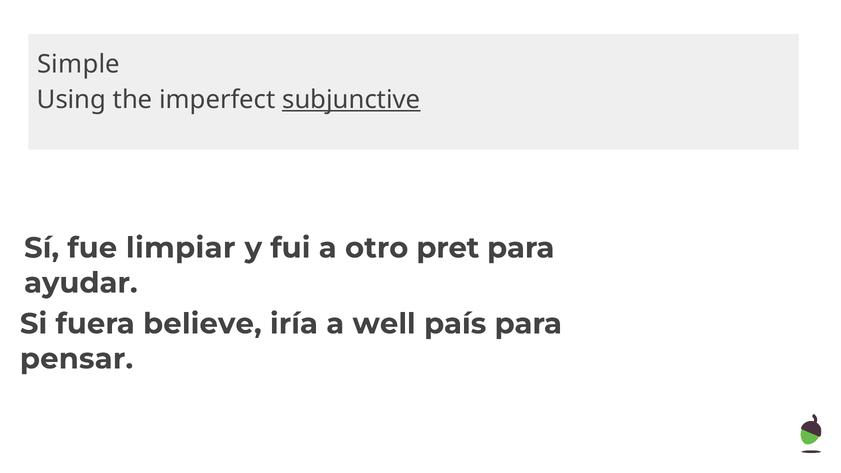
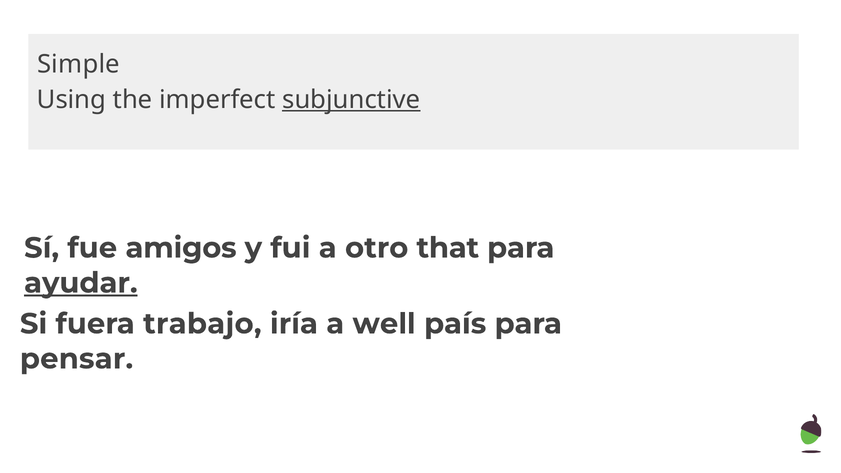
limpiar: limpiar -> amigos
pret: pret -> that
ayudar underline: none -> present
believe: believe -> trabajo
